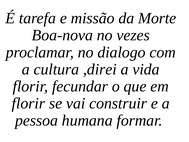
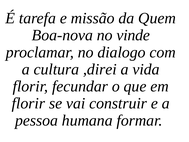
Morte: Morte -> Quem
vezes: vezes -> vinde
